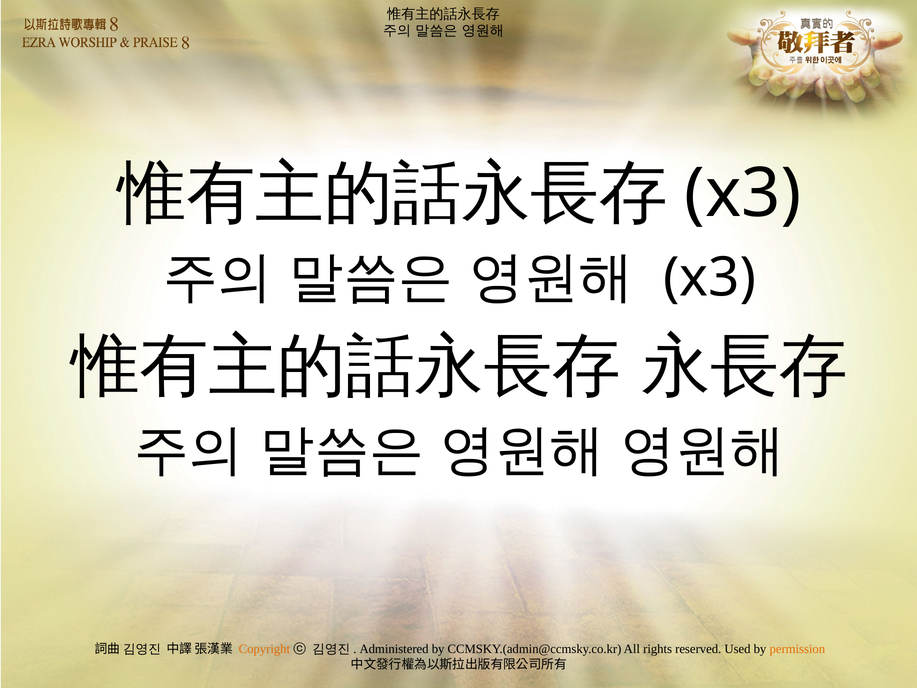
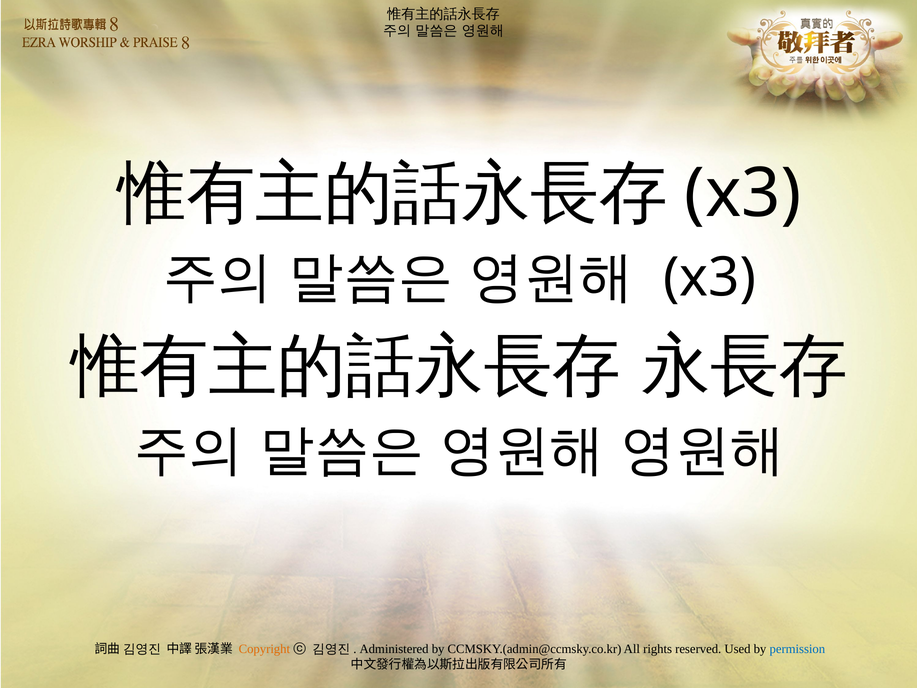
permission colour: orange -> blue
